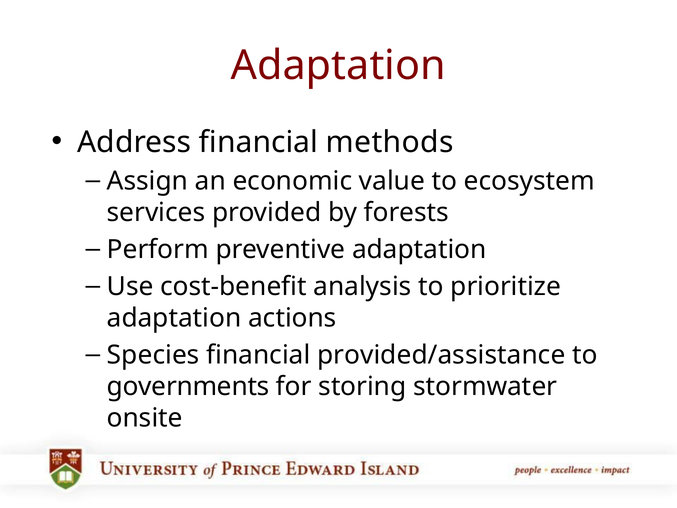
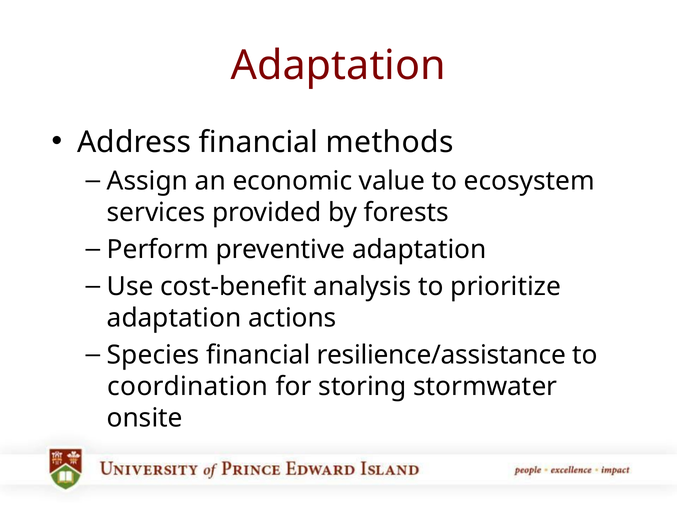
provided/assistance: provided/assistance -> resilience/assistance
governments: governments -> coordination
